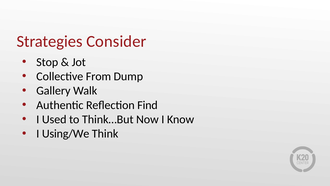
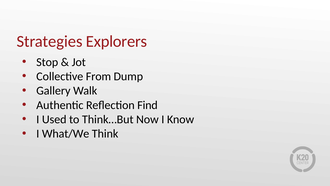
Consider: Consider -> Explorers
Using/We: Using/We -> What/We
